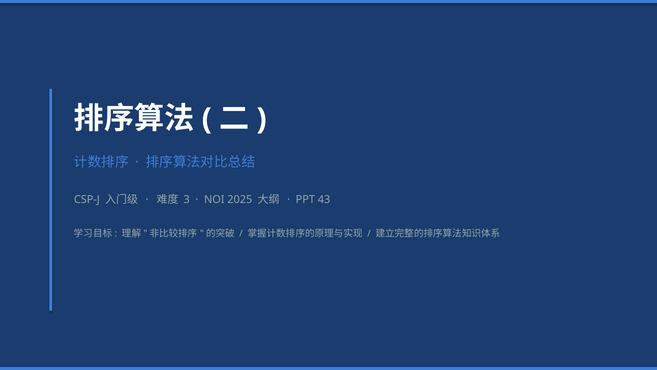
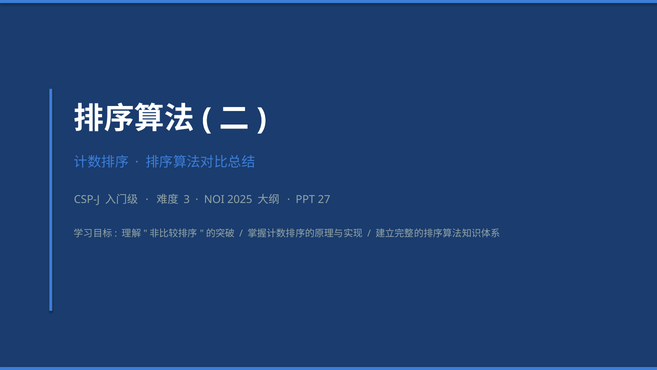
43: 43 -> 27
